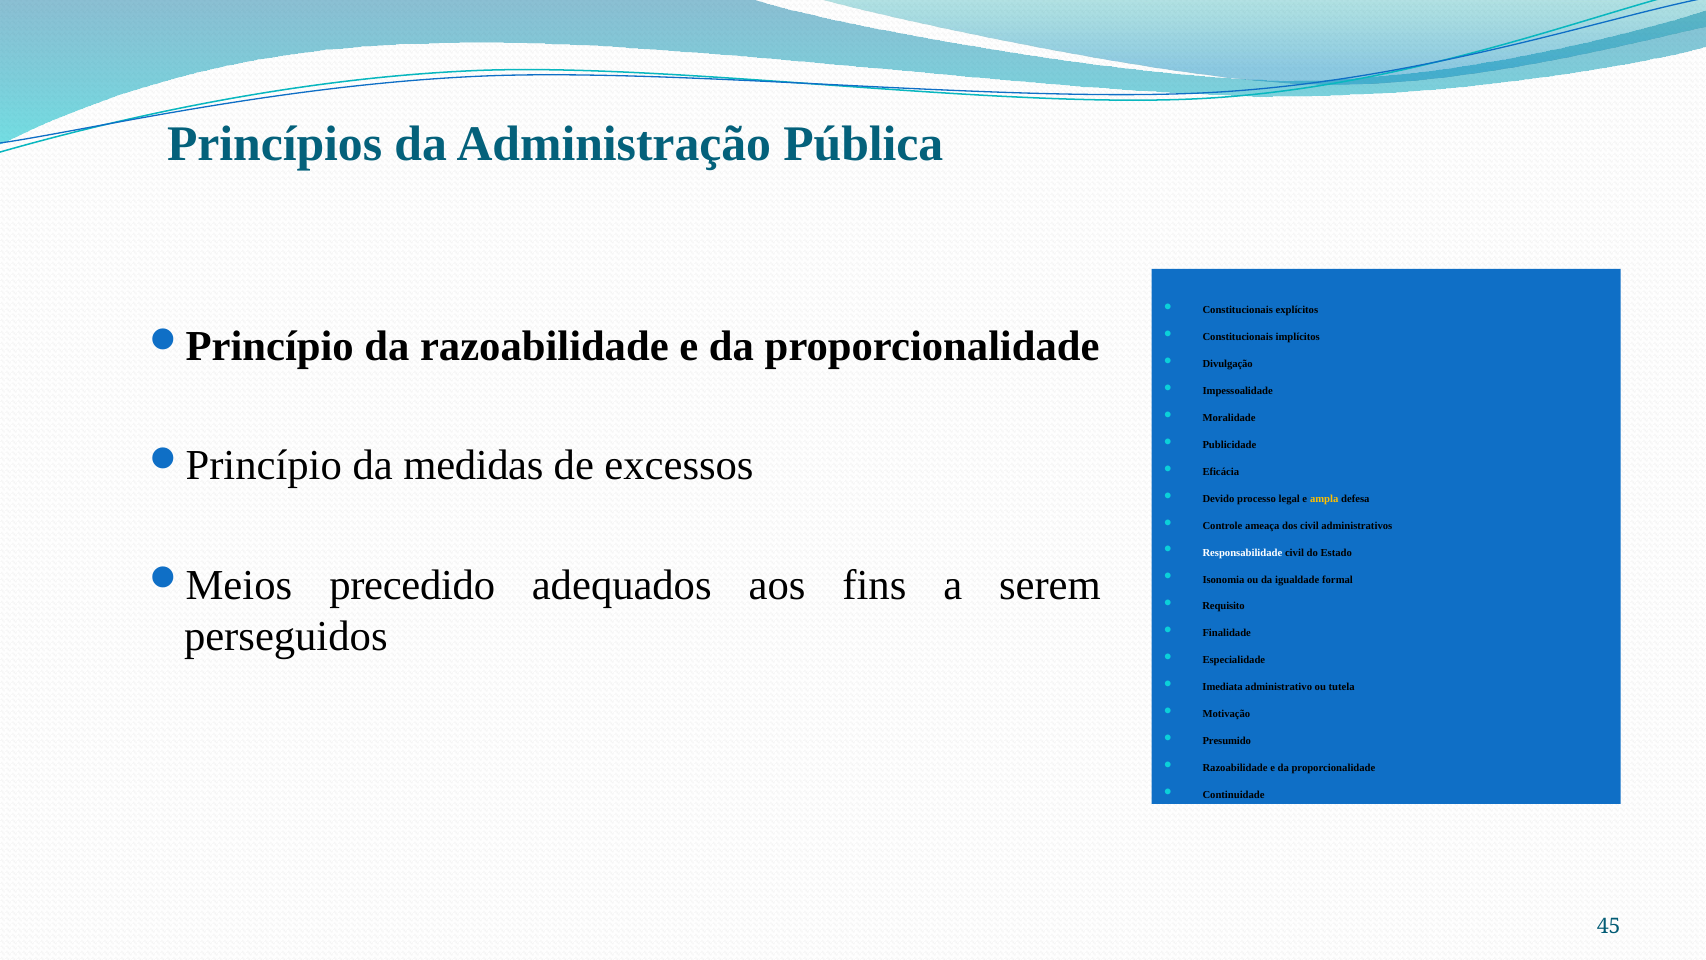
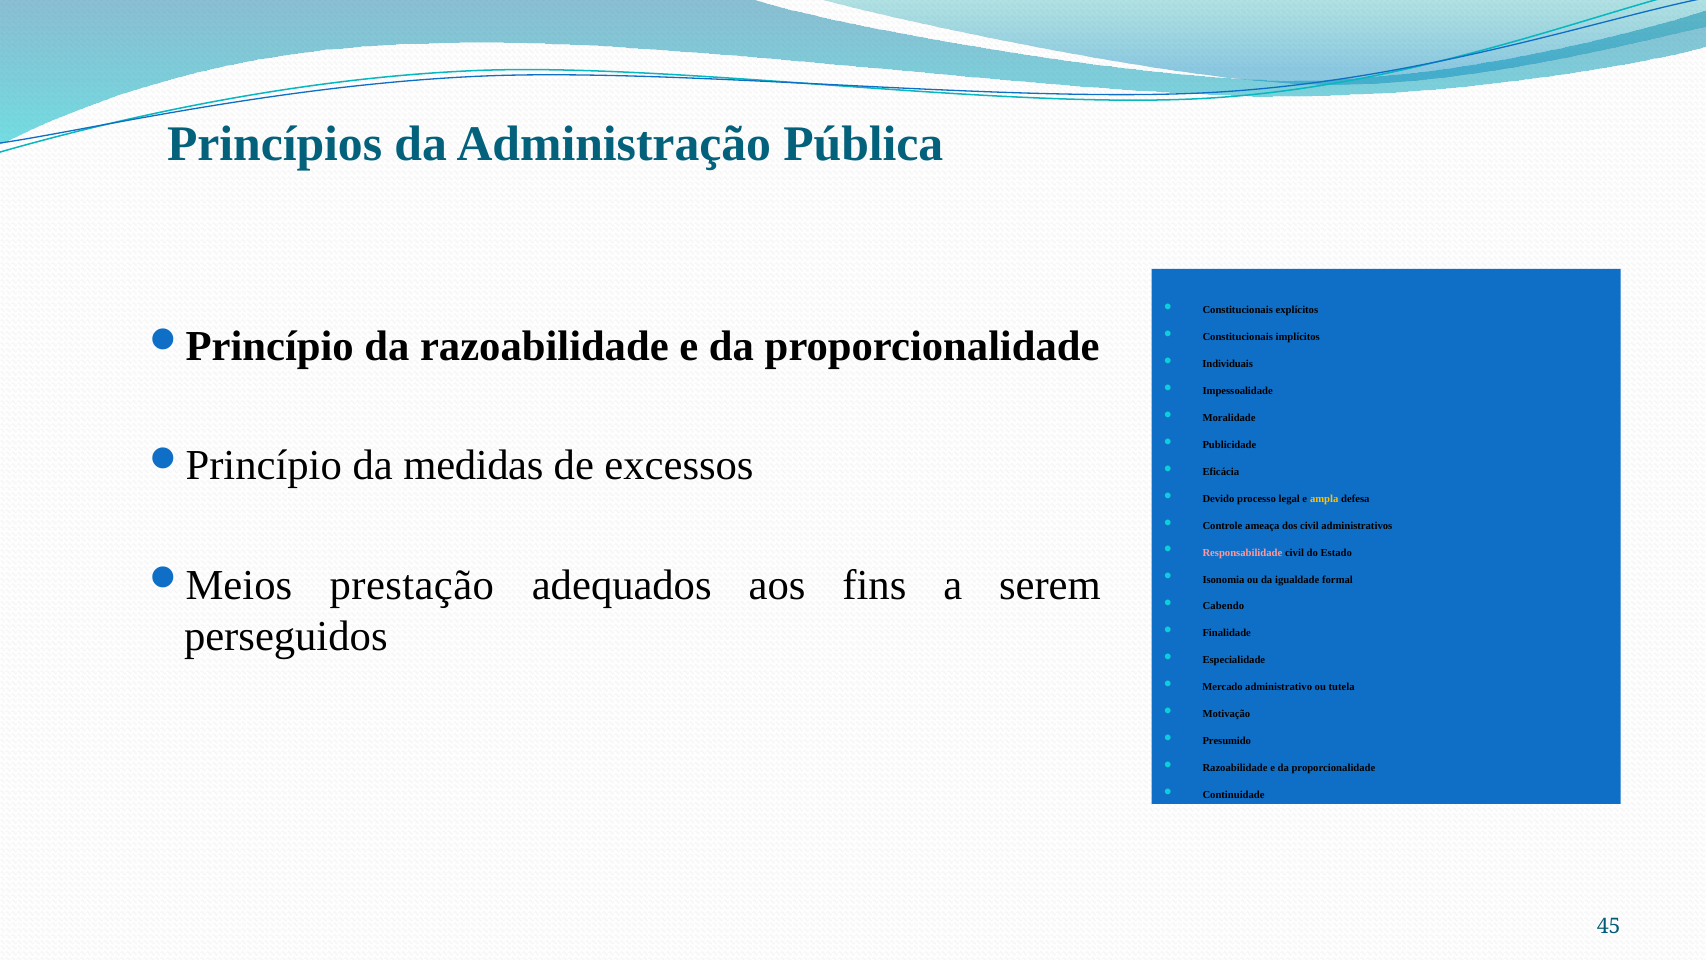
Divulgação: Divulgação -> Individuais
Responsabilidade colour: white -> pink
precedido: precedido -> prestação
Requisito: Requisito -> Cabendo
Imediata: Imediata -> Mercado
